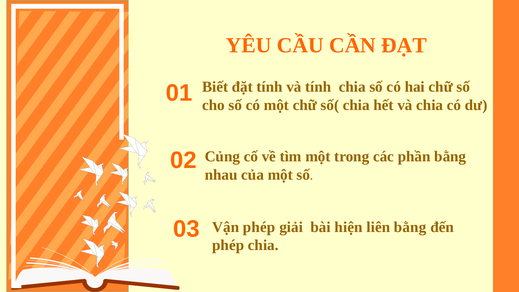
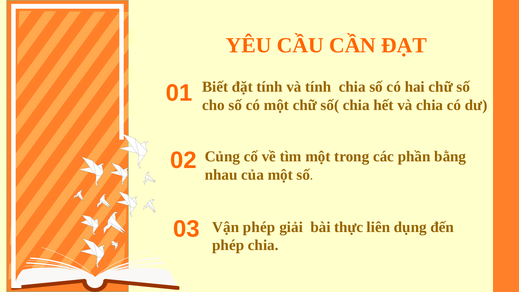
hiện: hiện -> thực
liên bằng: bằng -> dụng
